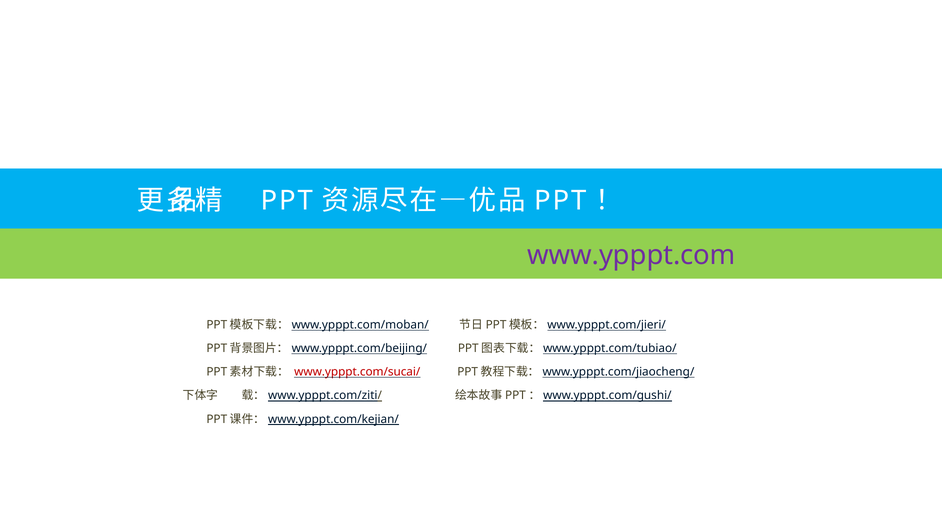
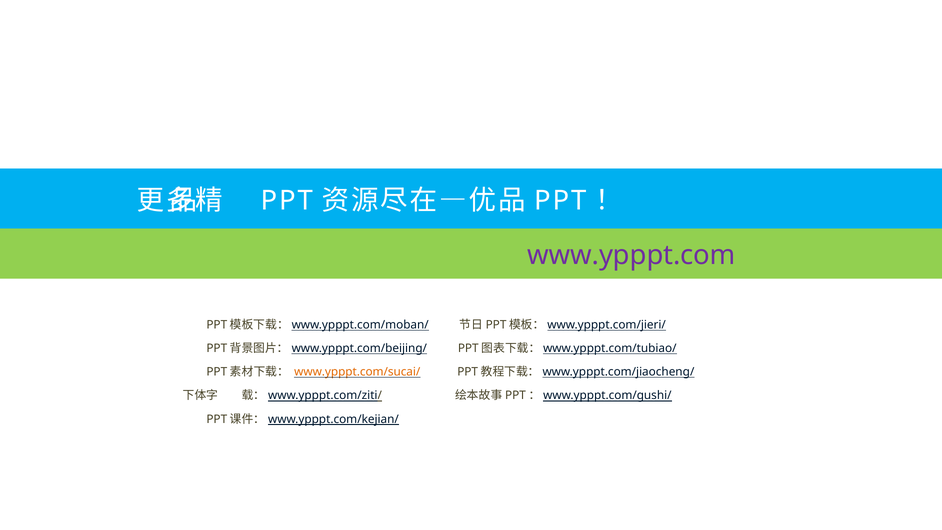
www.ypppt.com/sucai/ colour: red -> orange
